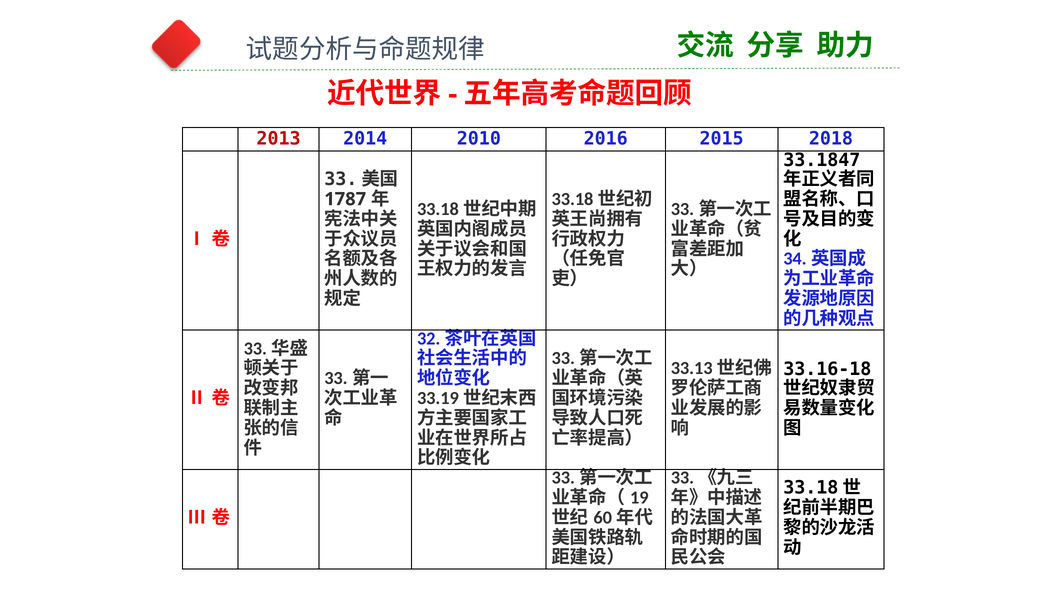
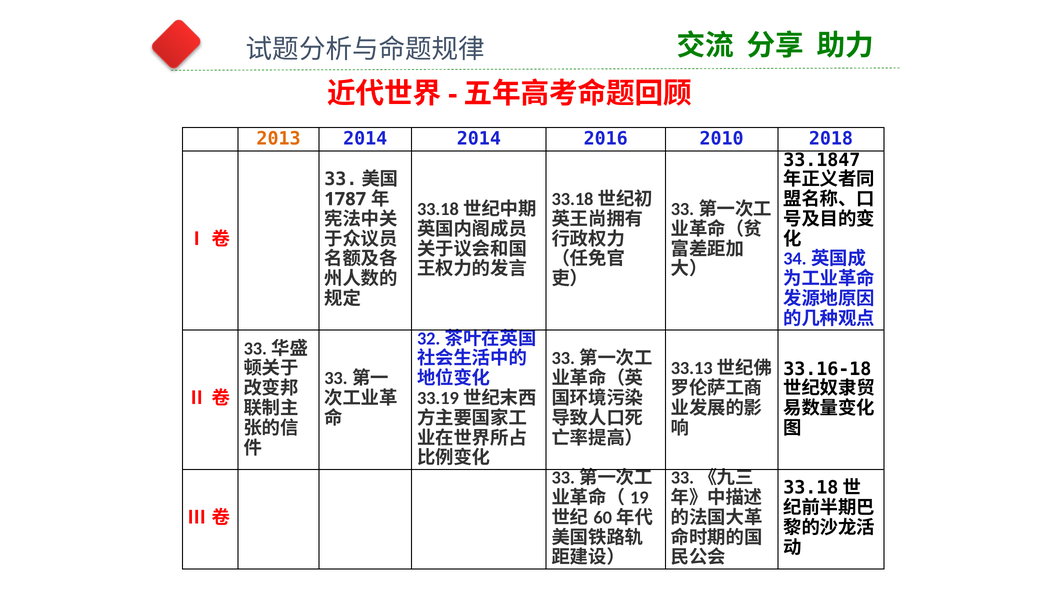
2013 colour: red -> orange
2014 2010: 2010 -> 2014
2015: 2015 -> 2010
